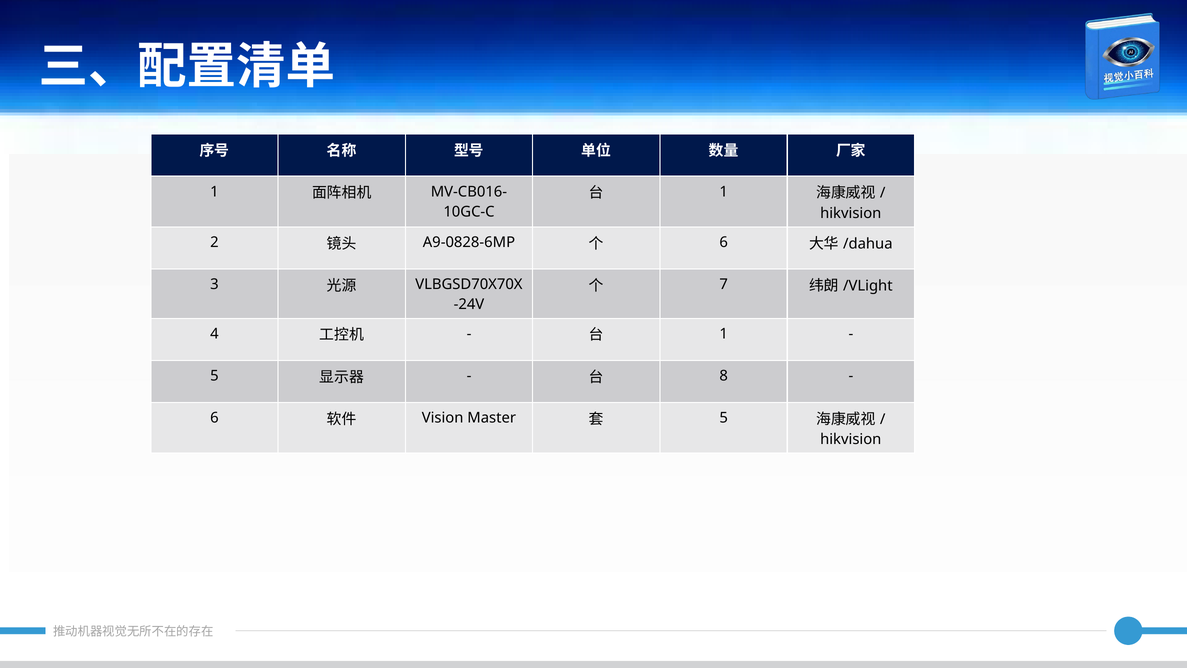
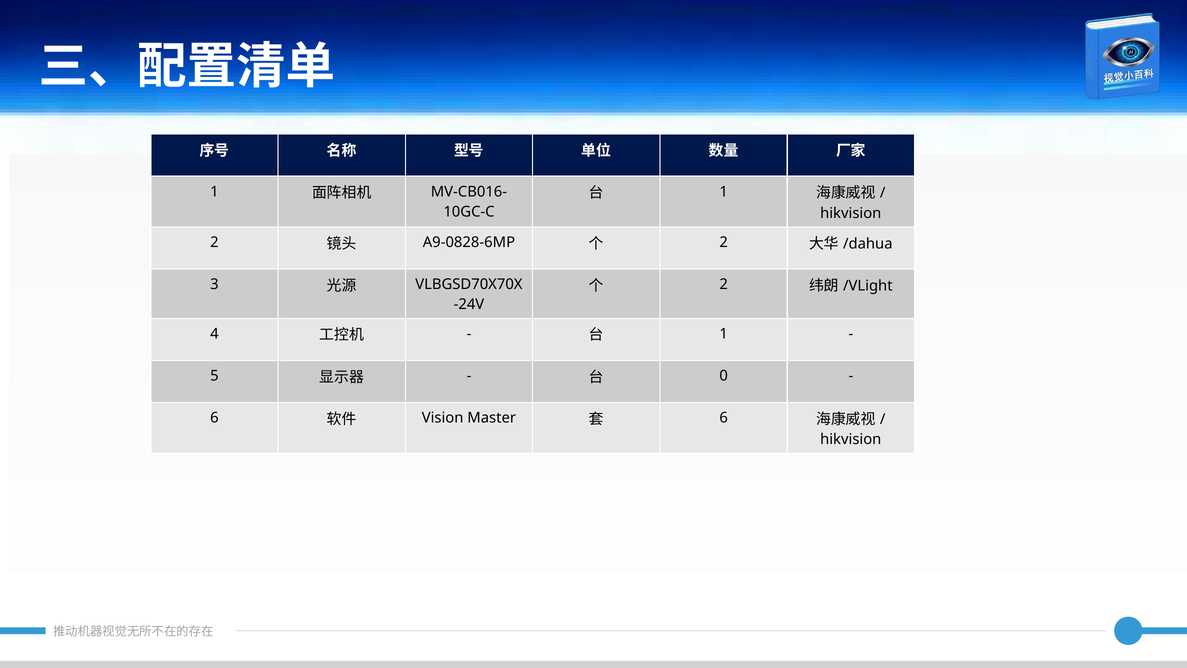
6 at (724, 242): 6 -> 2
7 at (724, 284): 7 -> 2
8: 8 -> 0
5 at (724, 418): 5 -> 6
